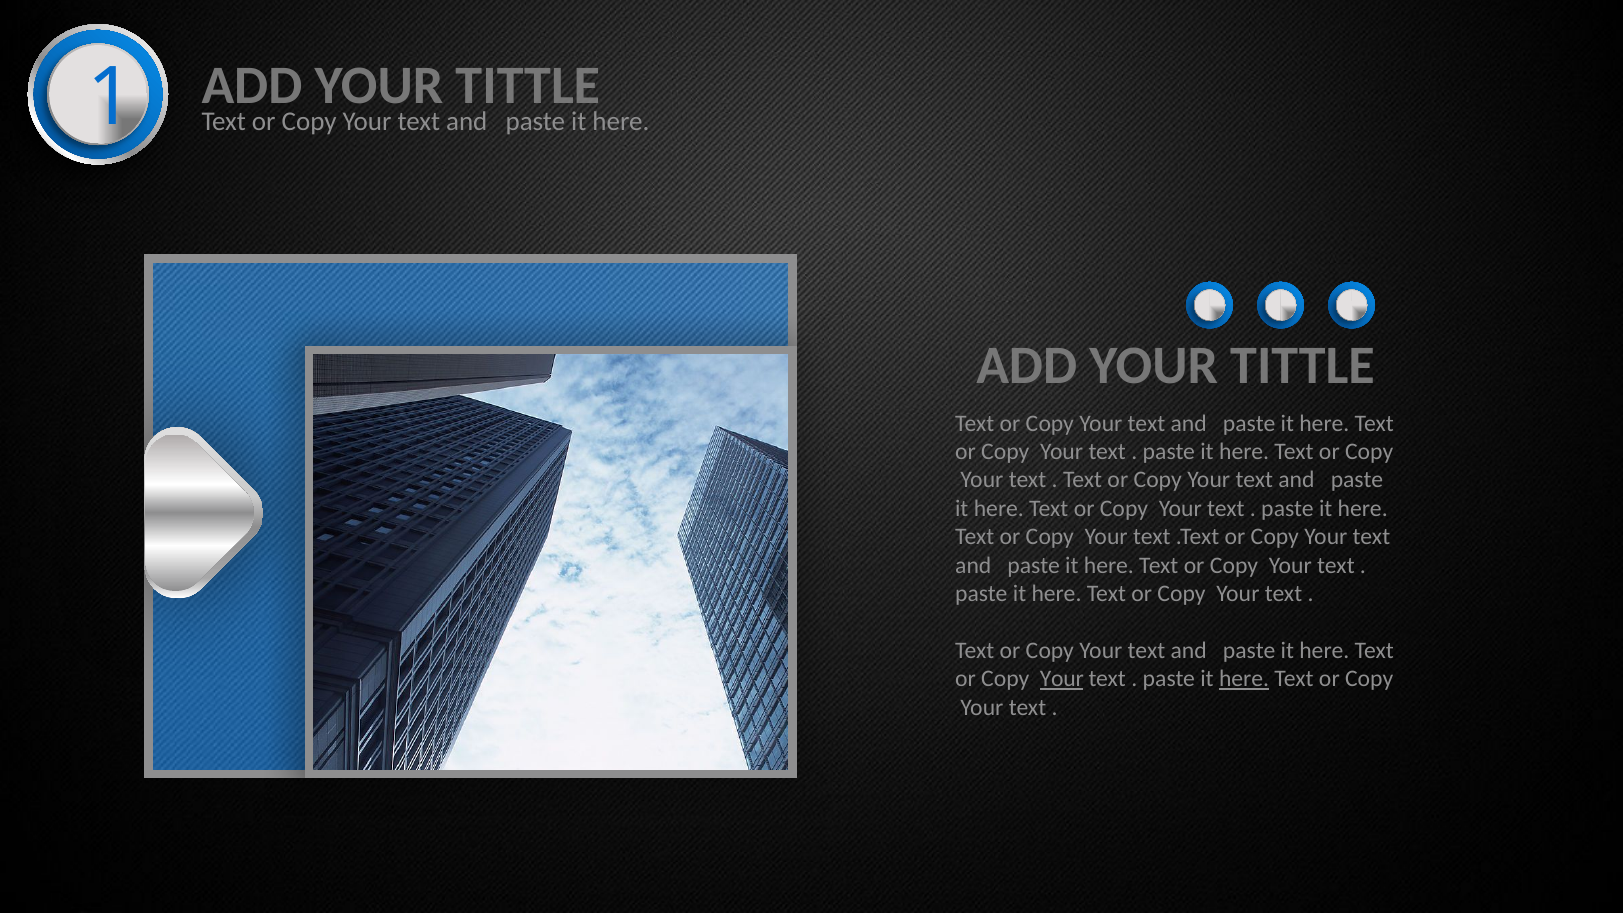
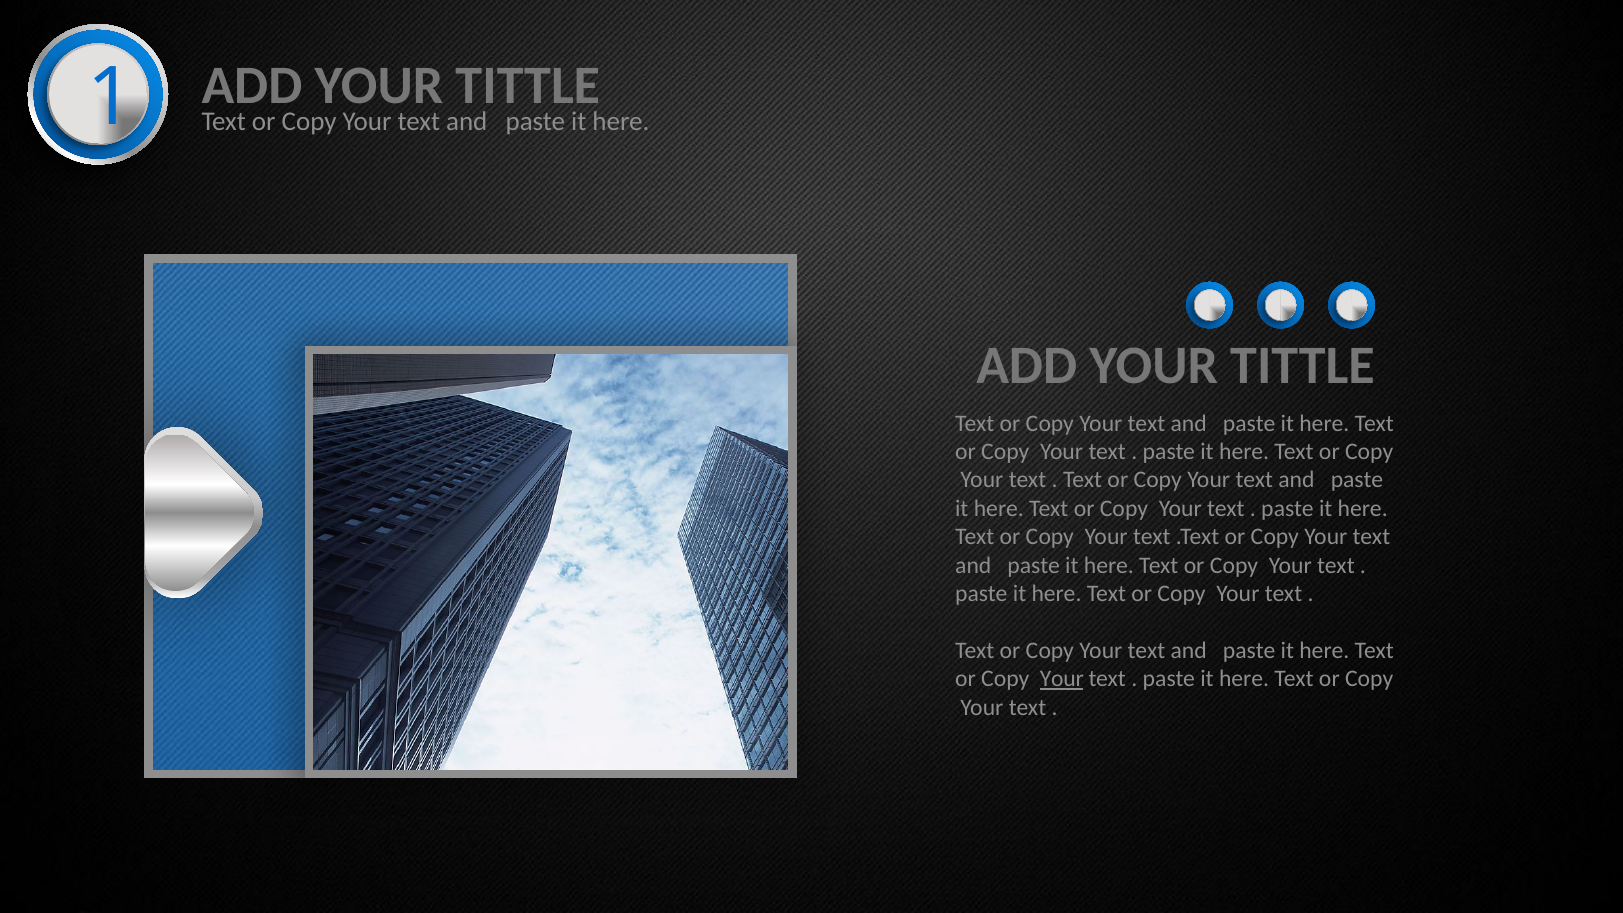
here at (1244, 679) underline: present -> none
